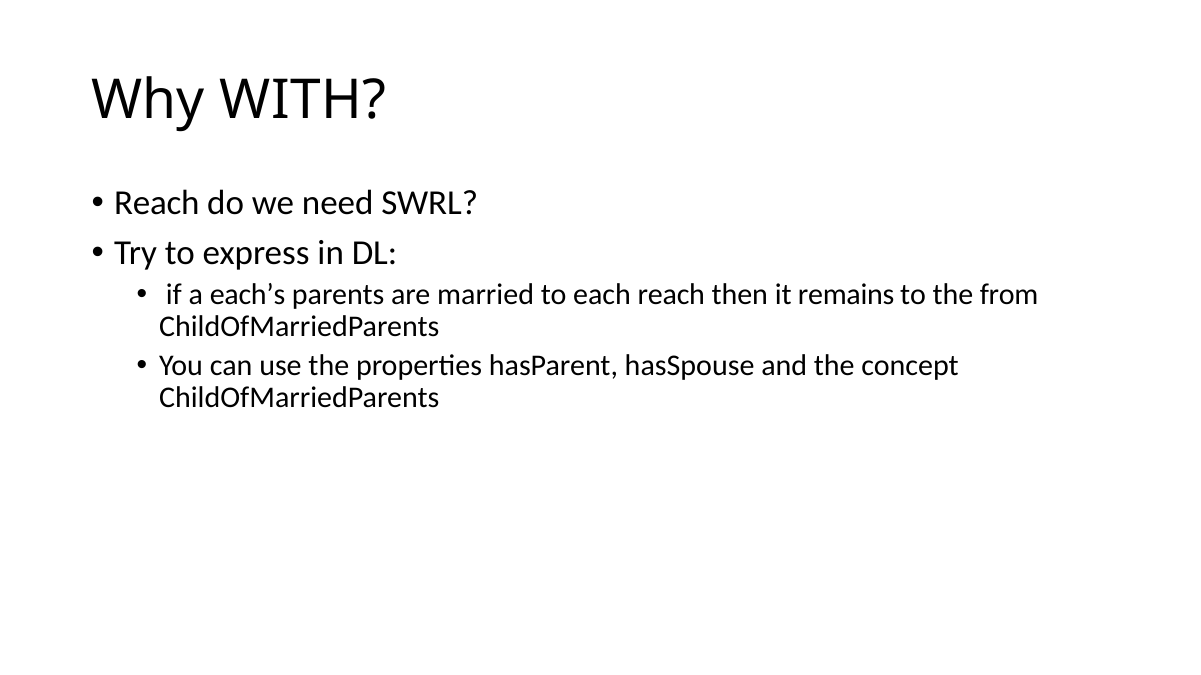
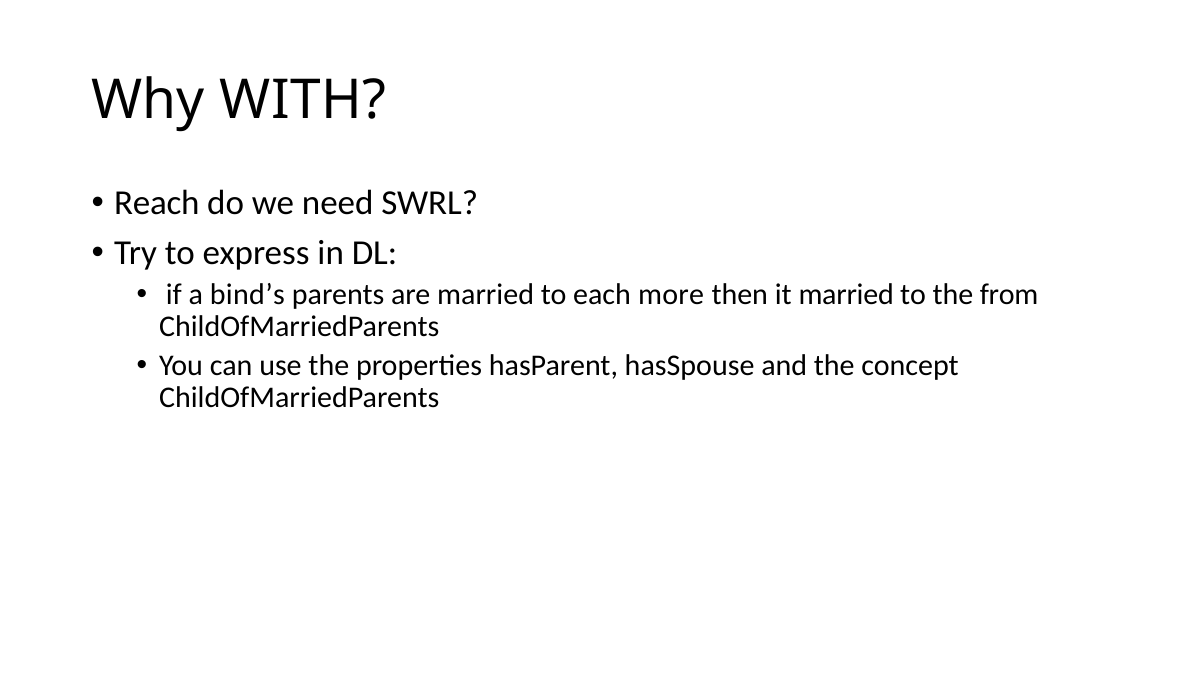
each’s: each’s -> bind’s
each reach: reach -> more
it remains: remains -> married
